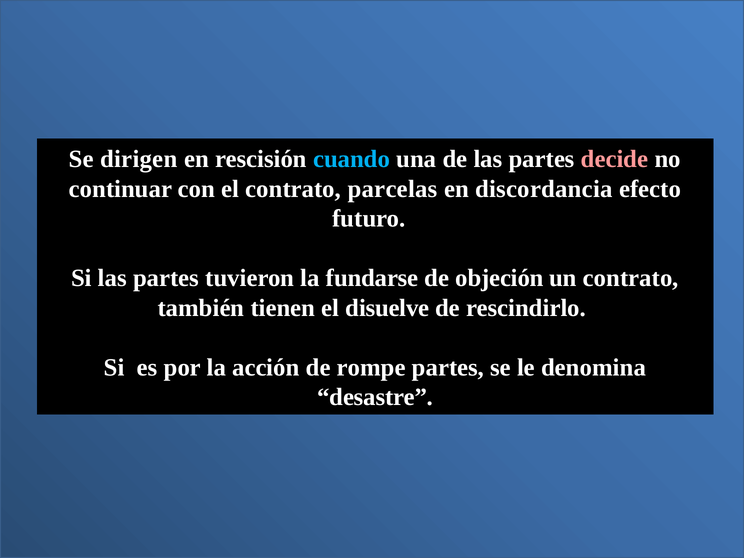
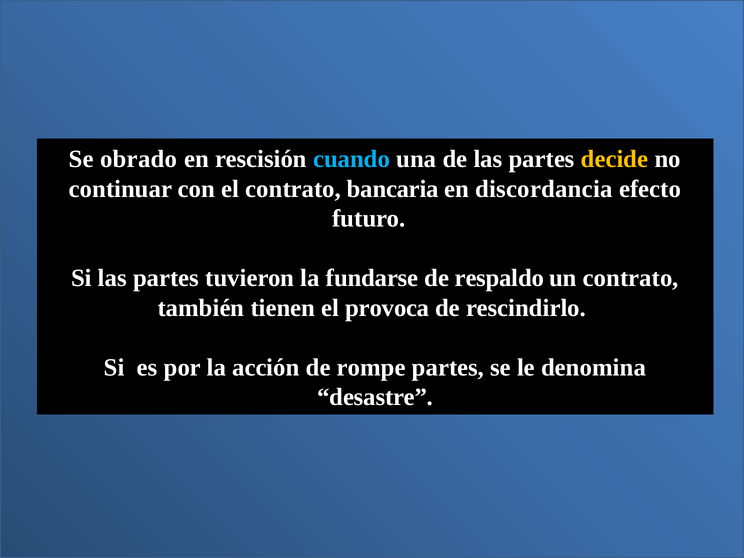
dirigen: dirigen -> obrado
decide colour: pink -> yellow
parcelas: parcelas -> bancaria
objeción: objeción -> respaldo
disuelve: disuelve -> provoca
